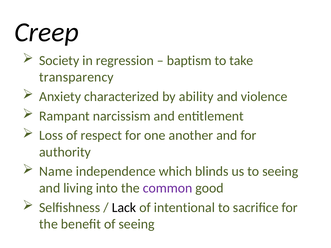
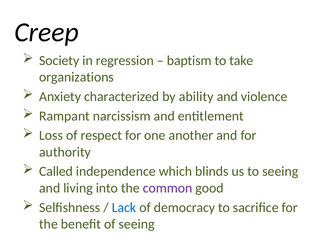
transparency: transparency -> organizations
Name: Name -> Called
Lack colour: black -> blue
intentional: intentional -> democracy
